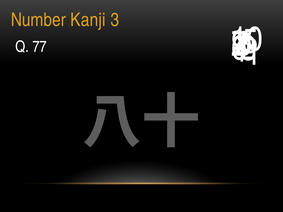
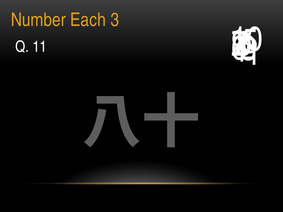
Kanji: Kanji -> Each
77: 77 -> 11
